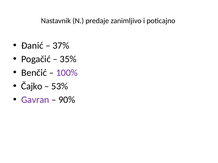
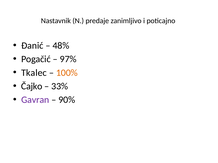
37%: 37% -> 48%
35%: 35% -> 97%
Benčić: Benčić -> Tkalec
100% colour: purple -> orange
53%: 53% -> 33%
